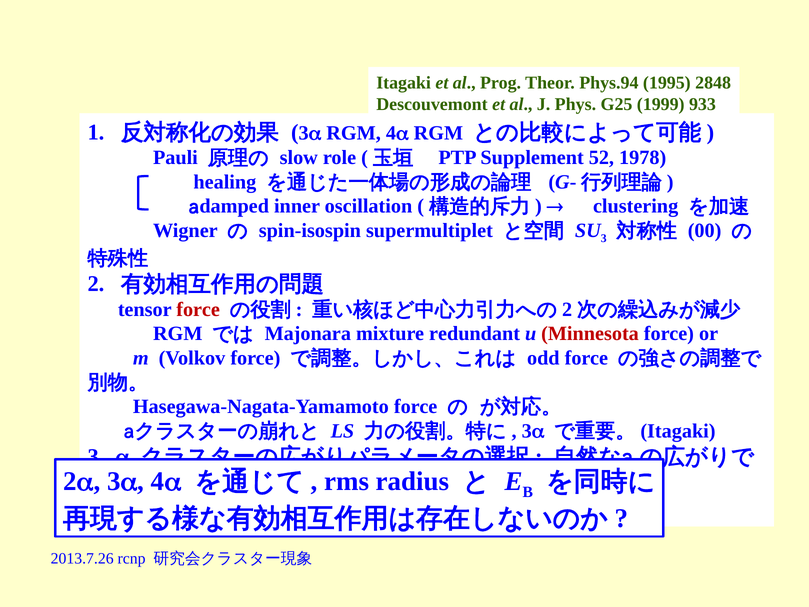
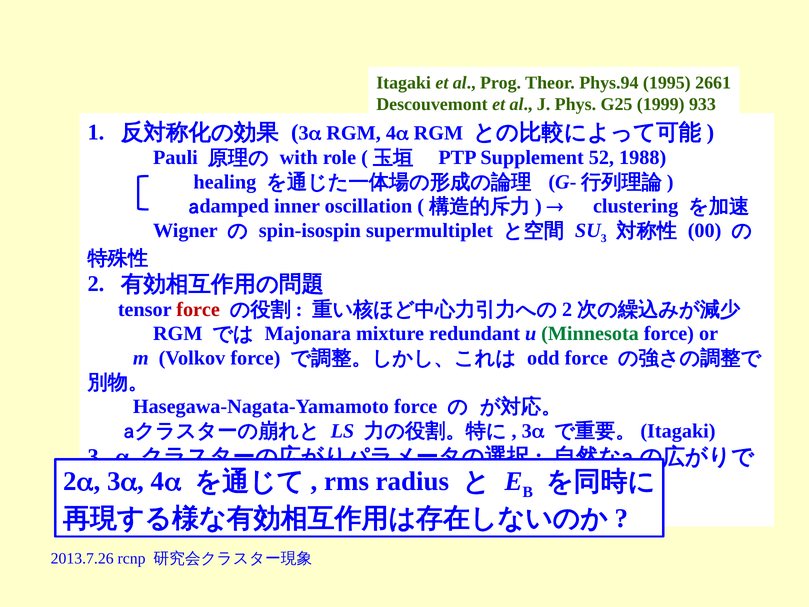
2848: 2848 -> 2661
slow: slow -> with
1978: 1978 -> 1988
Minnesota colour: red -> green
